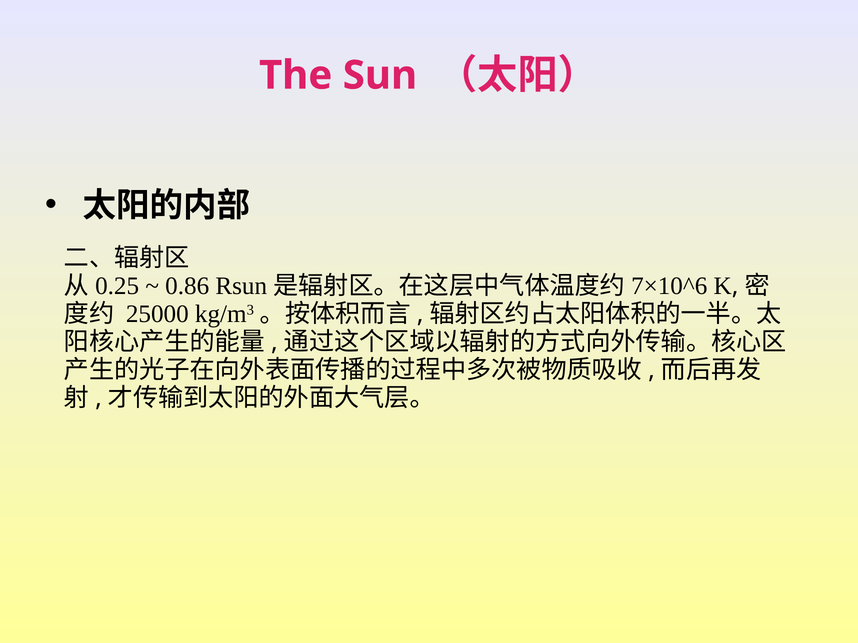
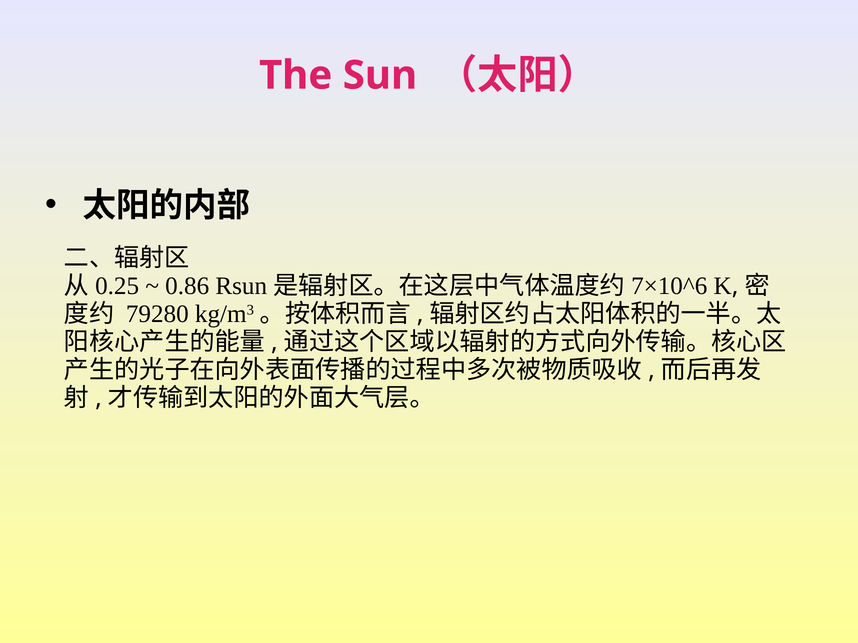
25000: 25000 -> 79280
